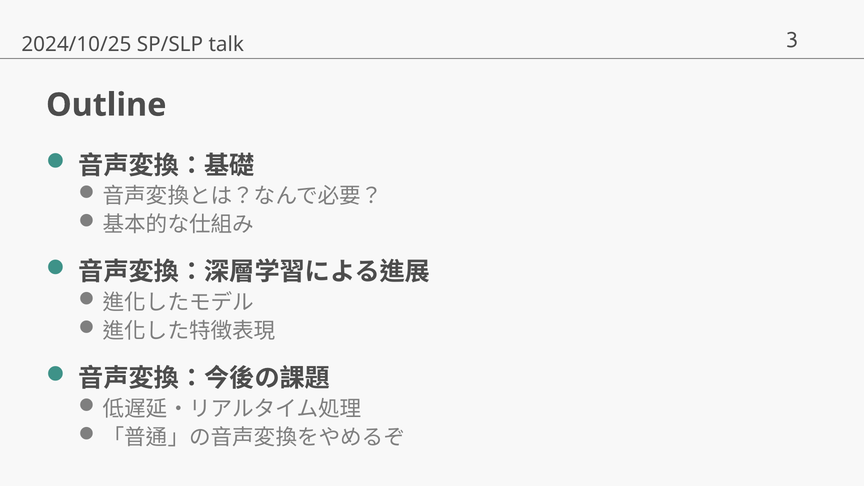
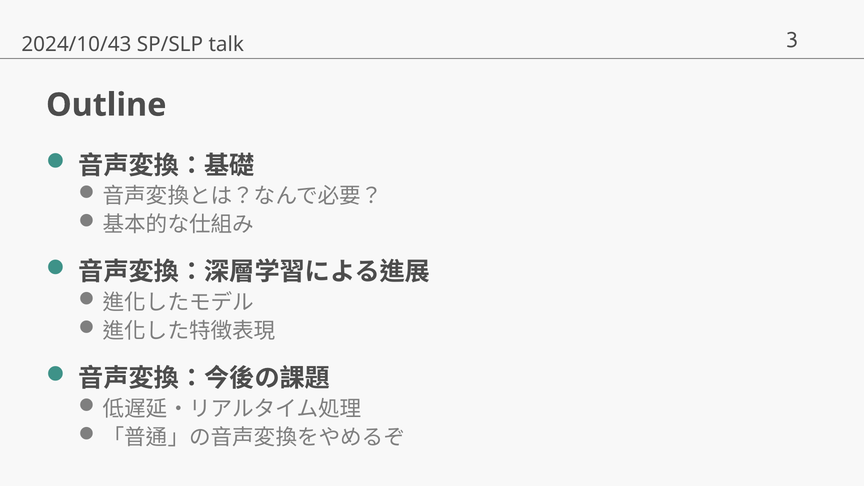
2024/10/25: 2024/10/25 -> 2024/10/43
